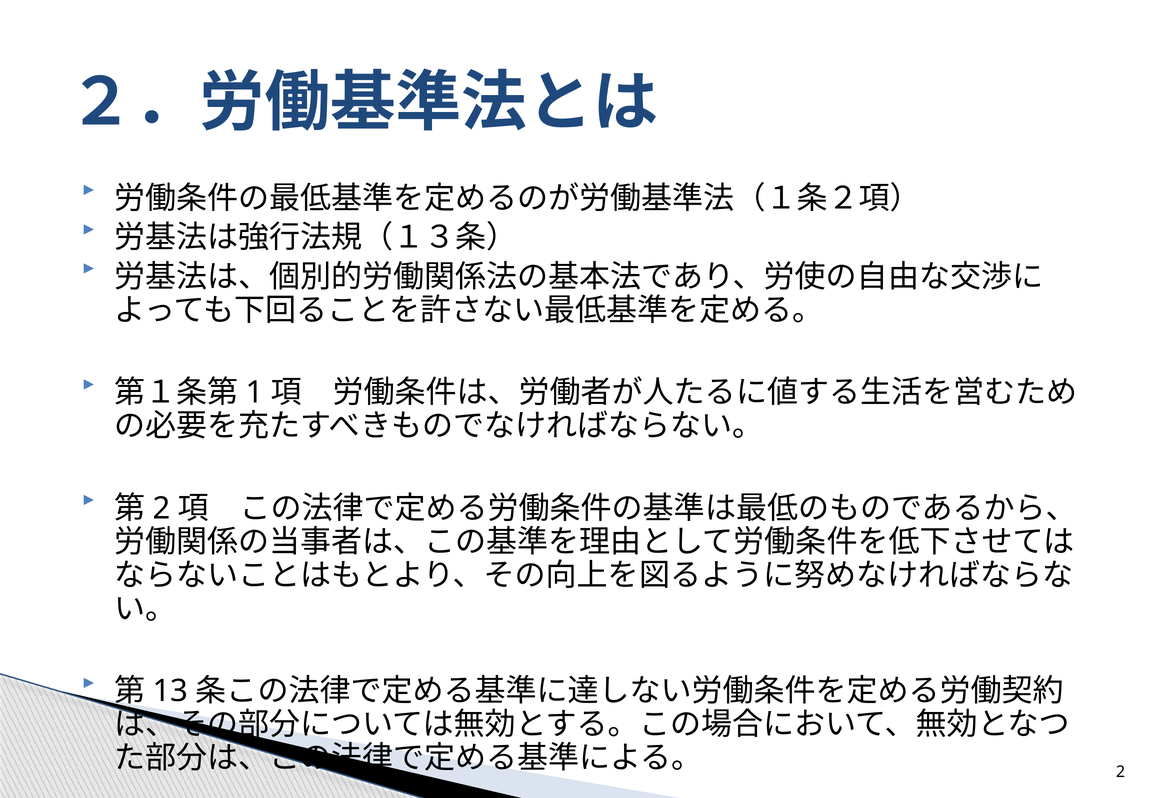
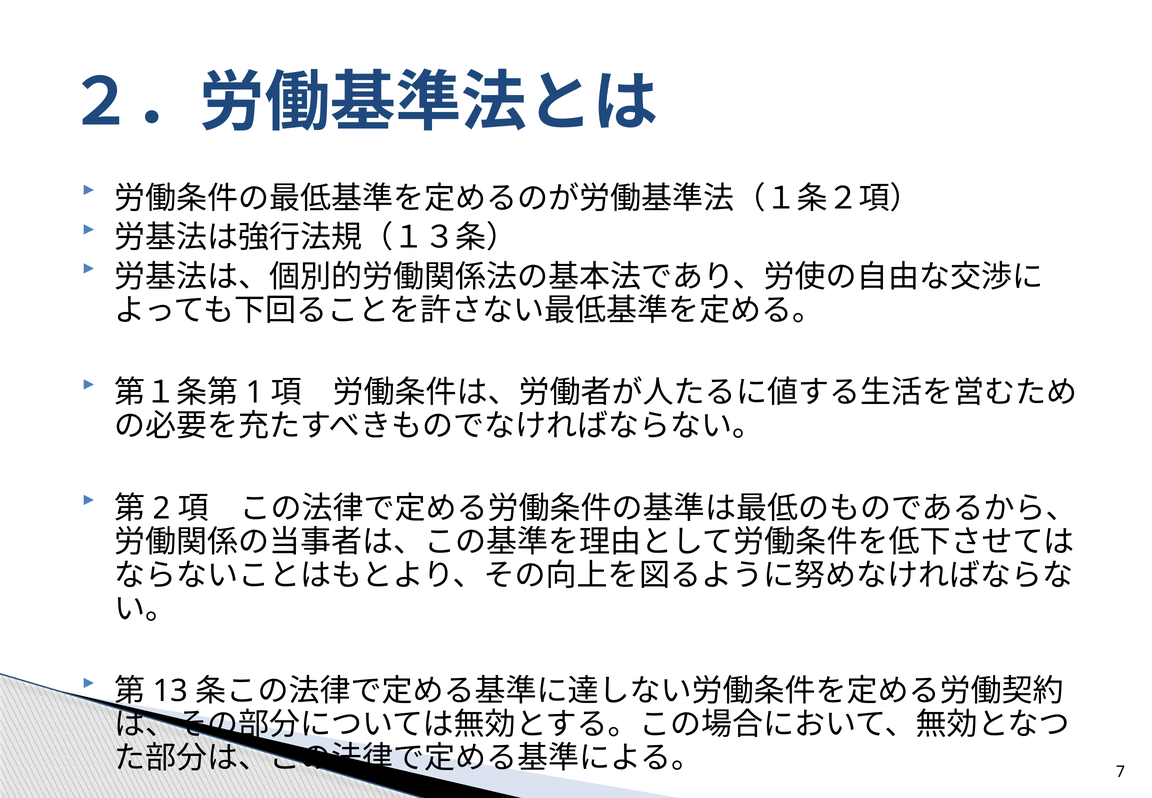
2 at (1121, 771): 2 -> 7
